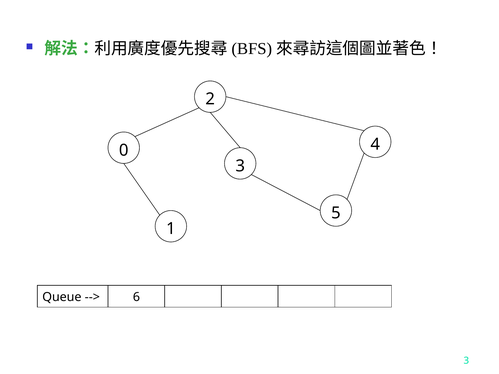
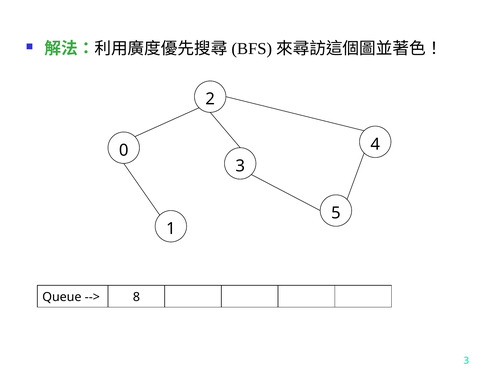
6: 6 -> 8
